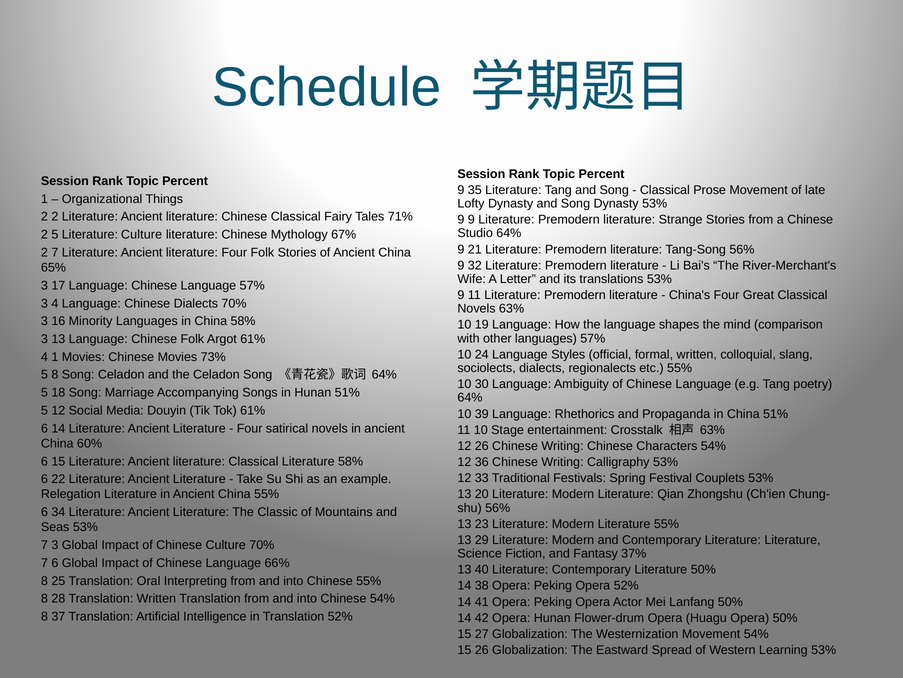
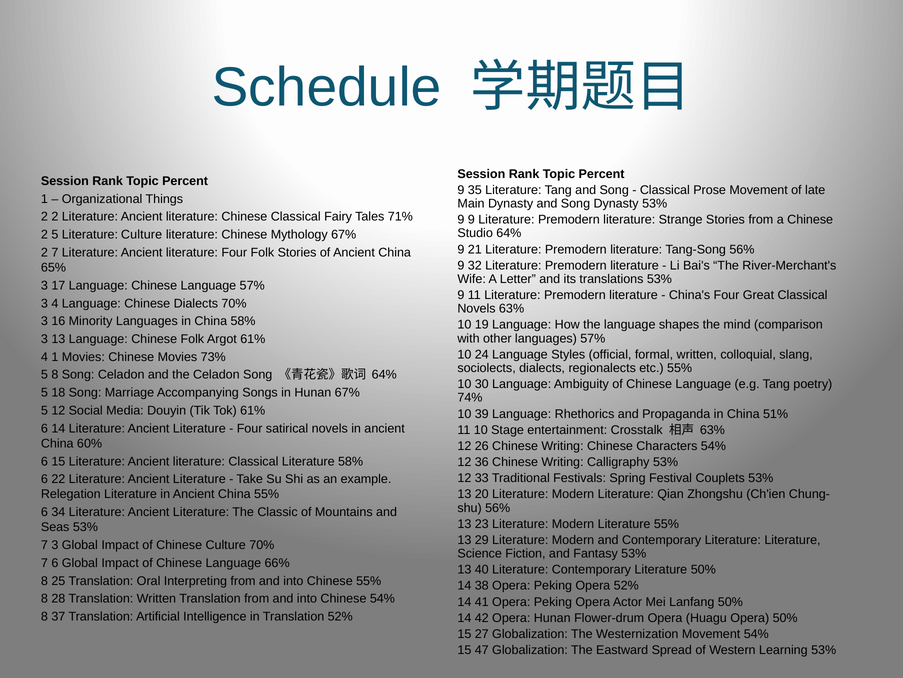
Lofty: Lofty -> Main
Hunan 51%: 51% -> 67%
64% at (470, 397): 64% -> 74%
Fantasy 37%: 37% -> 53%
15 26: 26 -> 47
